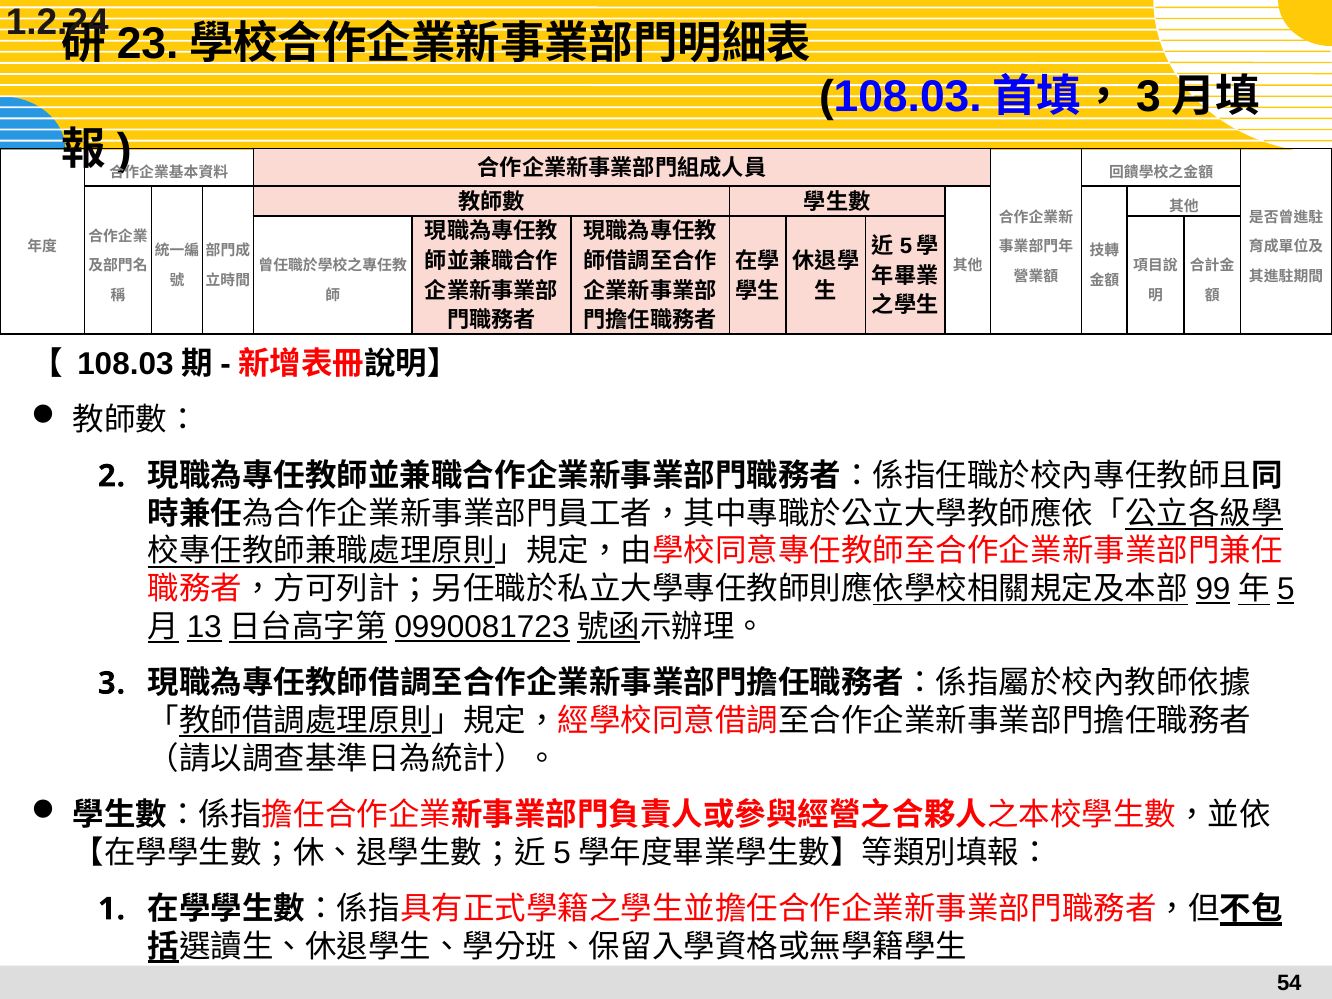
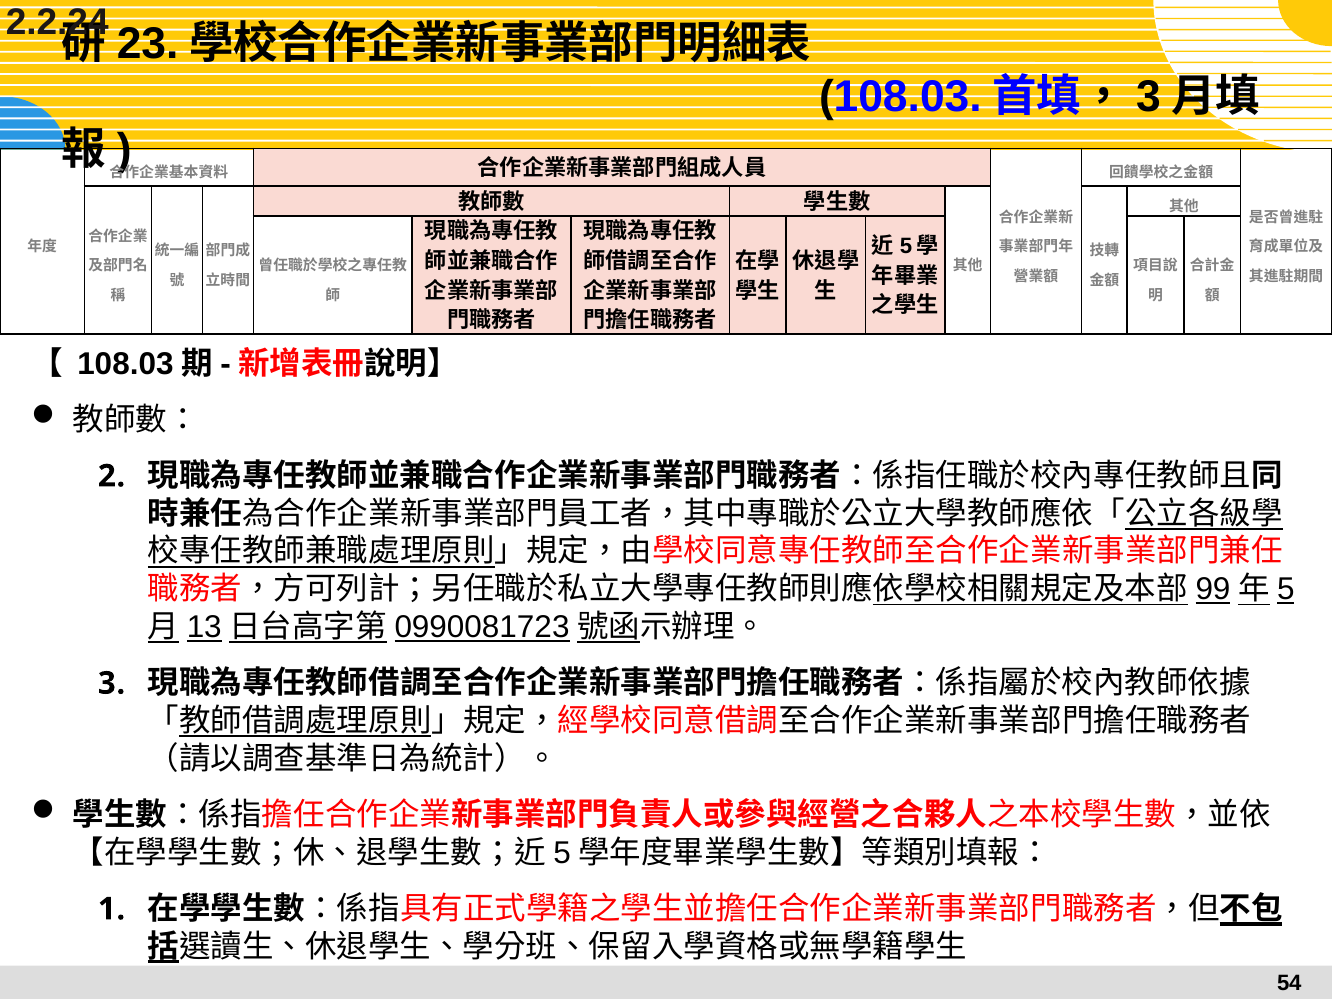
1.2.24: 1.2.24 -> 2.2.24
